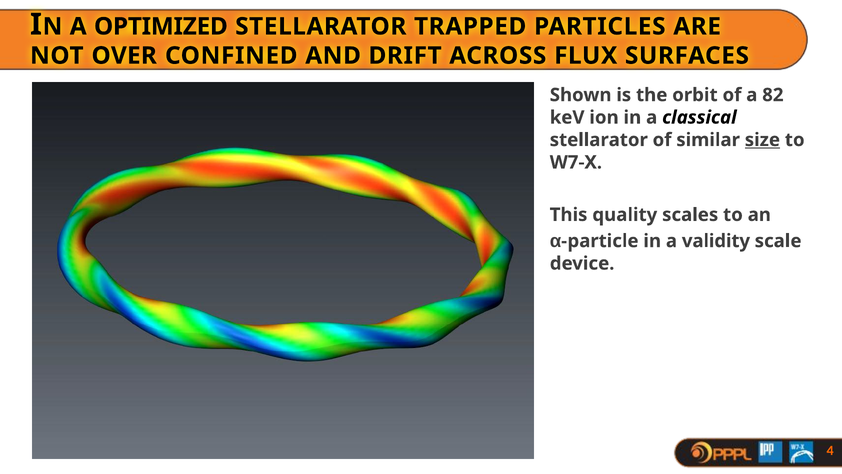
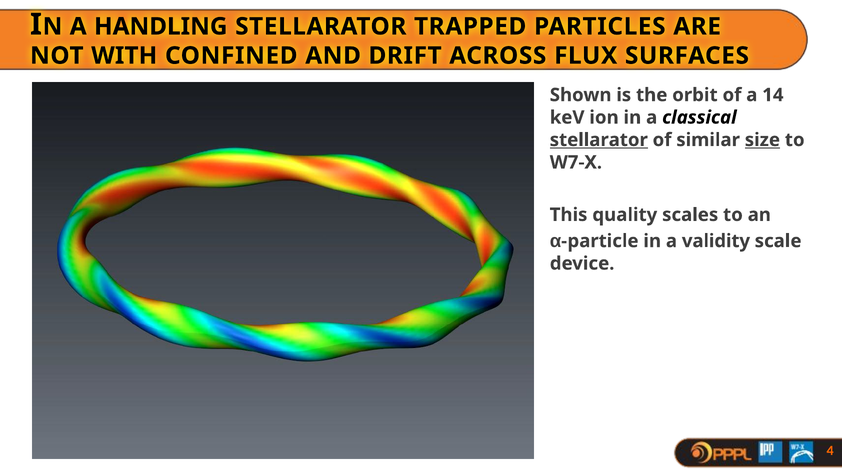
OPTIMIZED: OPTIMIZED -> HANDLING
OVER: OVER -> WITH
82: 82 -> 14
stellarator at (599, 140) underline: none -> present
